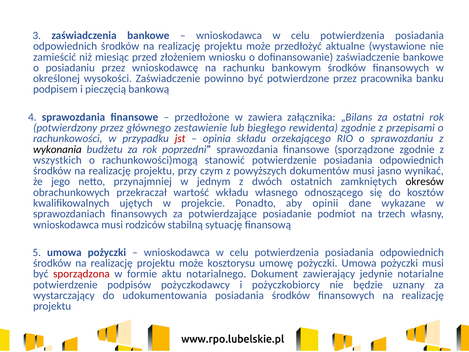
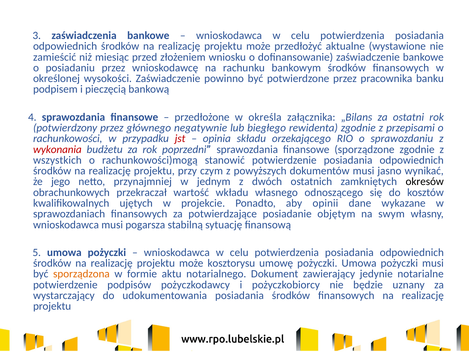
zawiera: zawiera -> określa
zestawienie: zestawienie -> negatywnie
wykonania colour: black -> red
podmiot: podmiot -> objętym
trzech: trzech -> swym
rodziców: rodziców -> pogarsza
sporządzona colour: red -> orange
